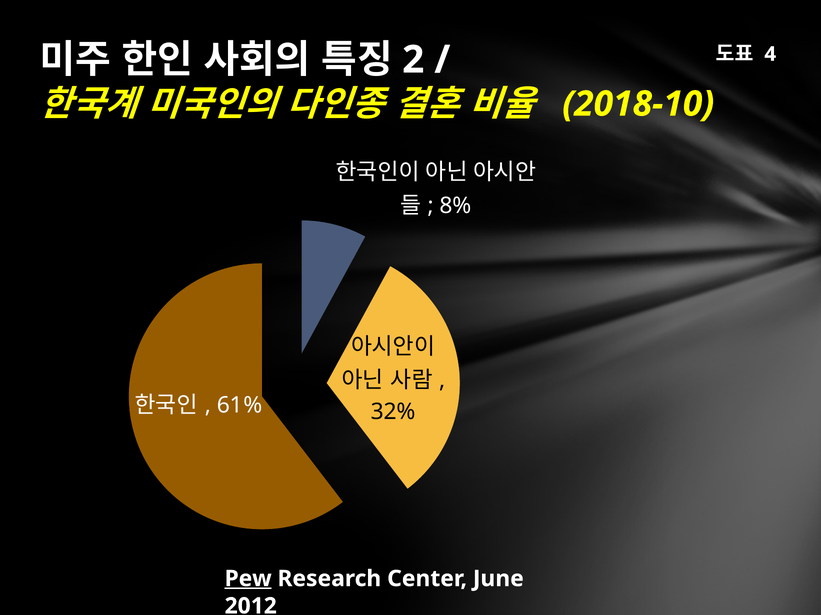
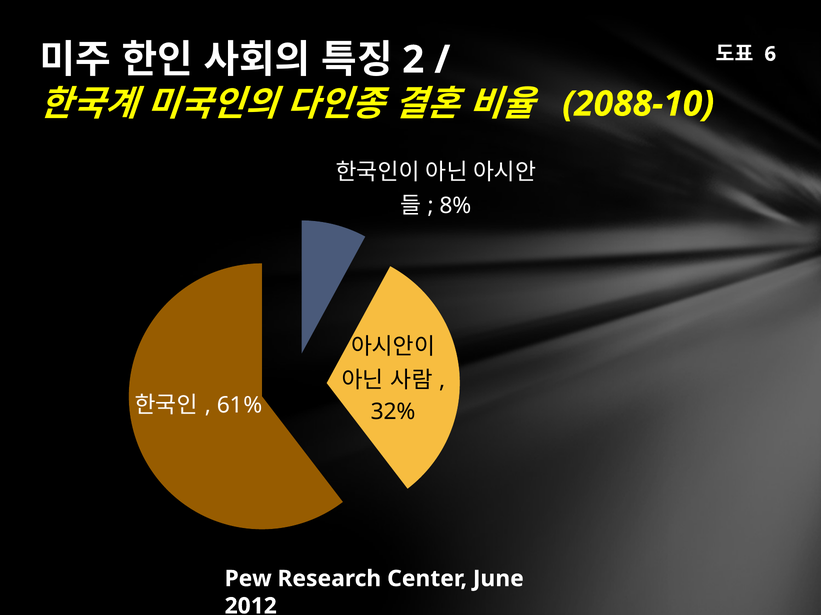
4: 4 -> 6
2018-10: 2018-10 -> 2088-10
Pew underline: present -> none
